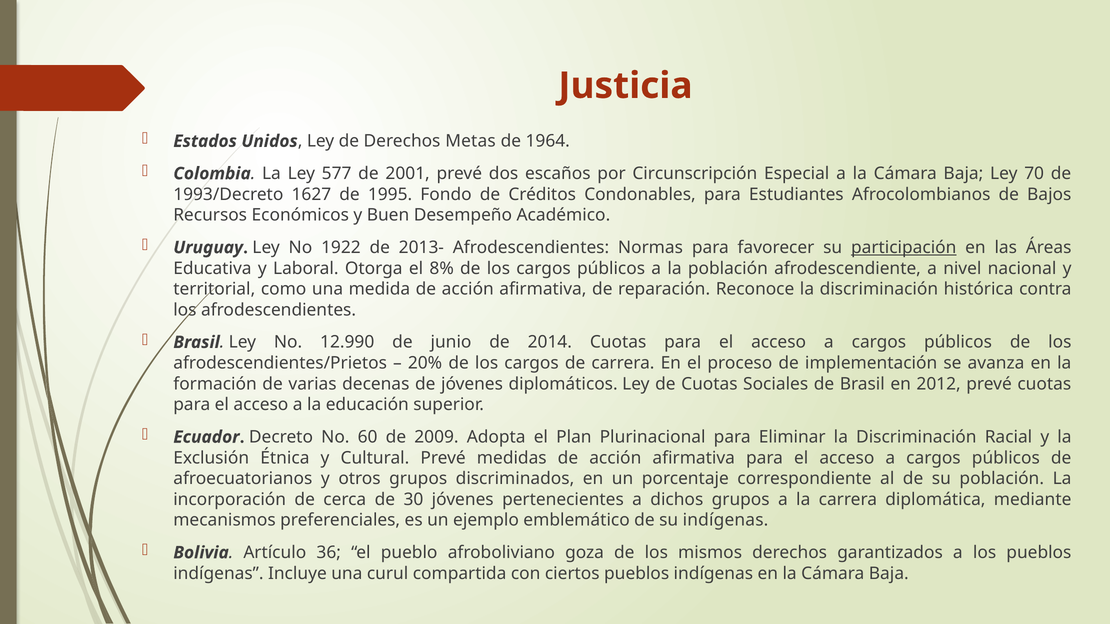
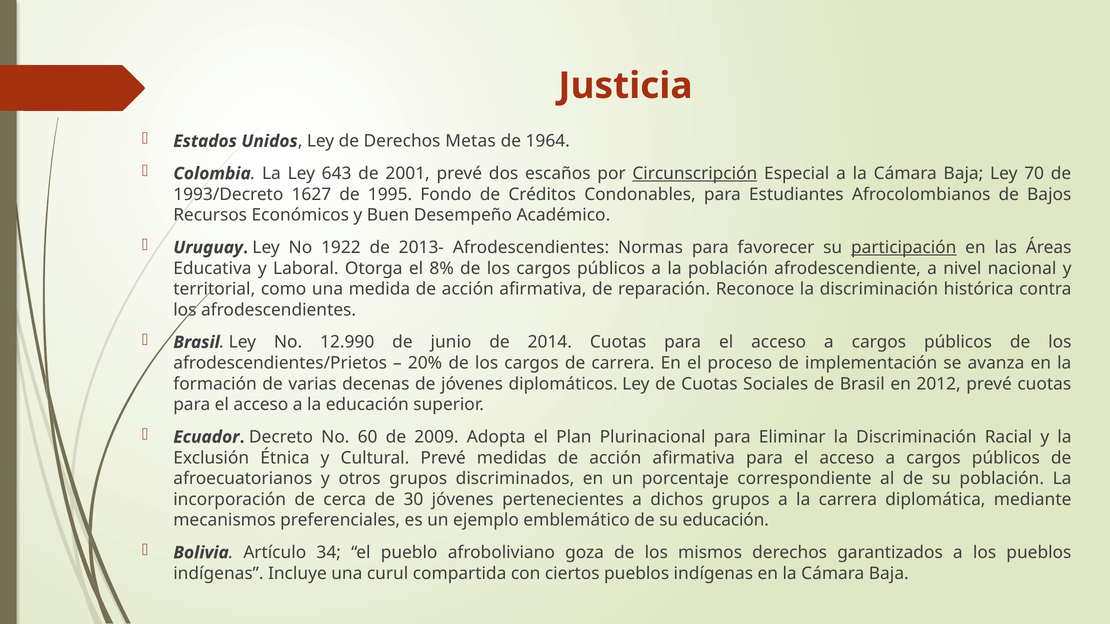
577: 577 -> 643
Circunscripción underline: none -> present
su indígenas: indígenas -> educación
36: 36 -> 34
